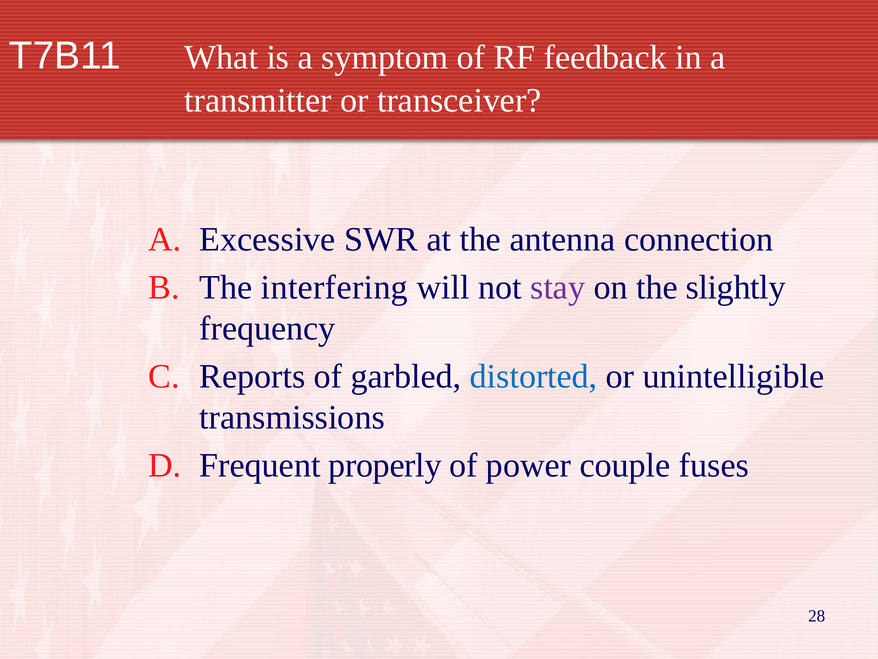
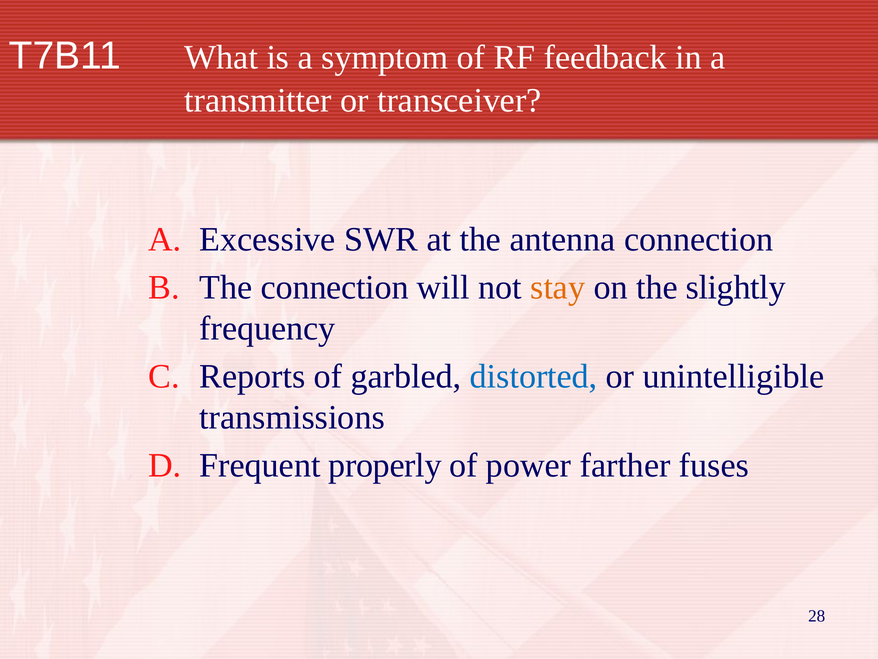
The interfering: interfering -> connection
stay colour: purple -> orange
couple: couple -> farther
